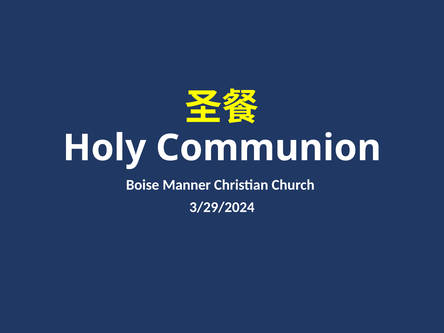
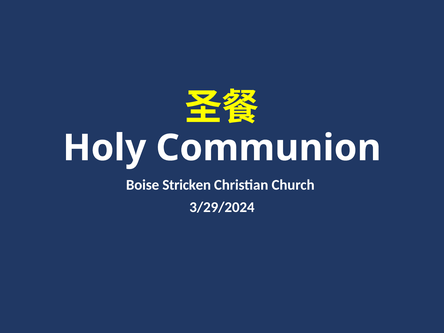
Manner: Manner -> Stricken
